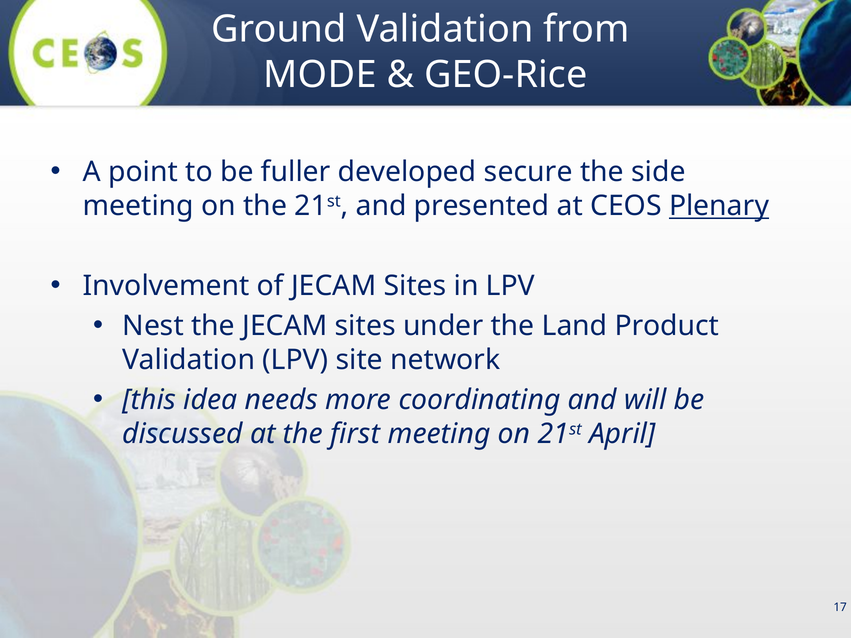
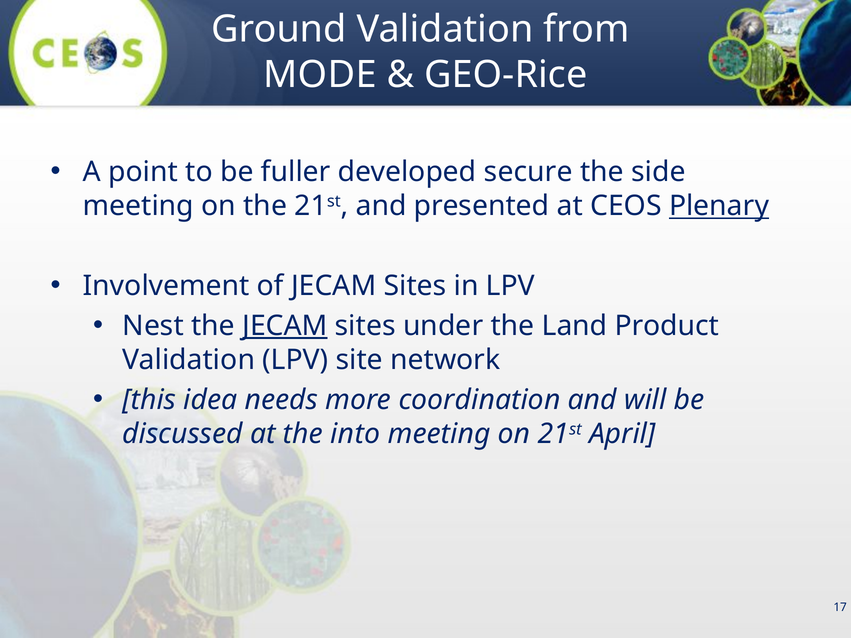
JECAM at (285, 326) underline: none -> present
coordinating: coordinating -> coordination
first: first -> into
